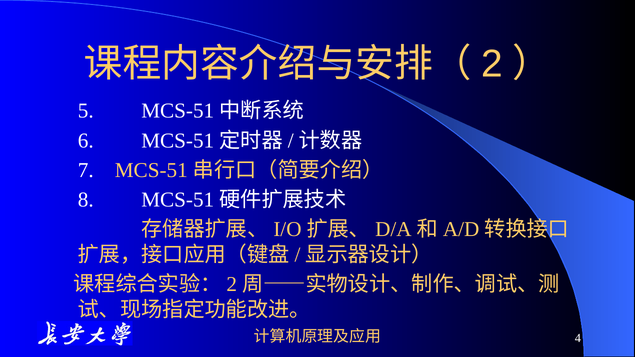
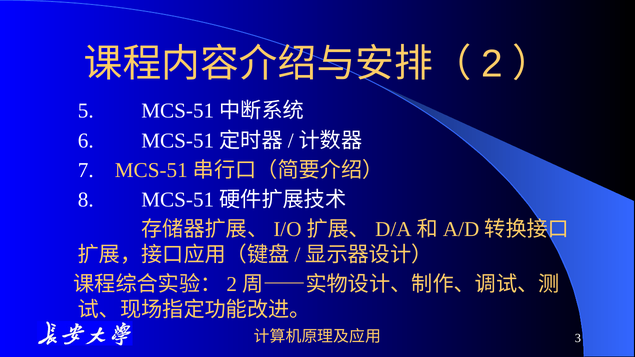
4: 4 -> 3
